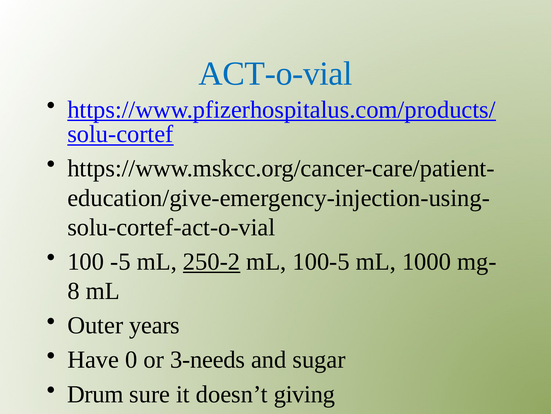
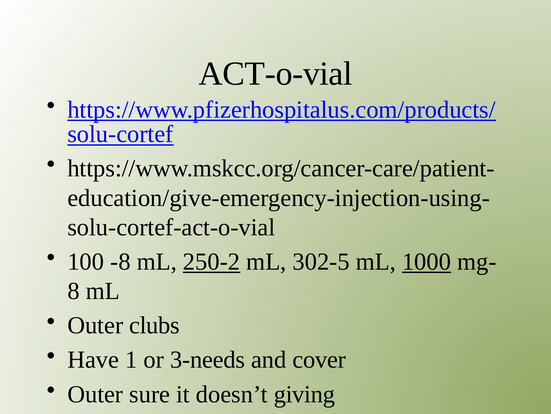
ACT-o-vial colour: blue -> black
-5: -5 -> -8
100-5: 100-5 -> 302-5
1000 underline: none -> present
years: years -> clubs
0: 0 -> 1
sugar: sugar -> cover
Drum at (95, 394): Drum -> Outer
